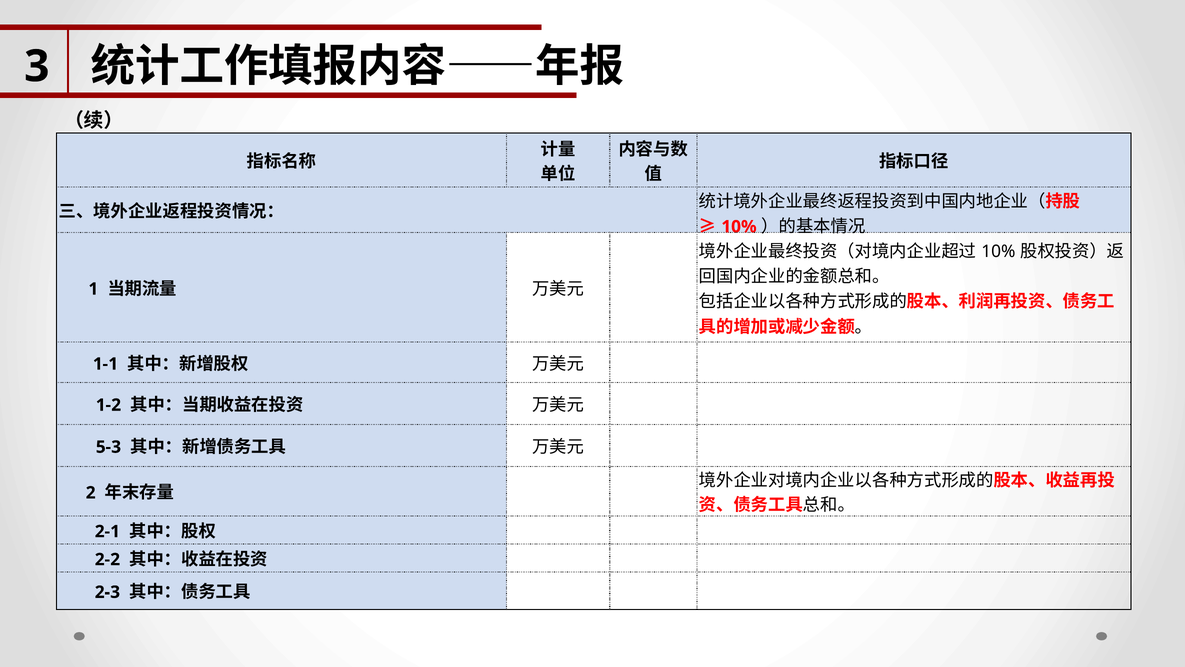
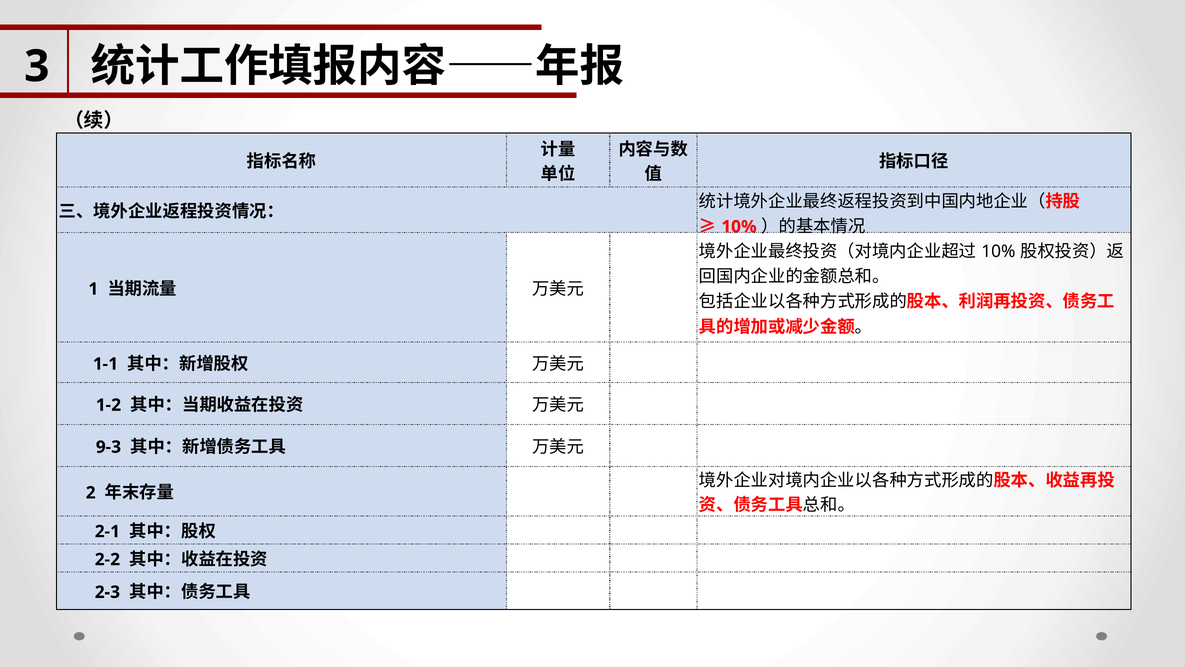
5-3: 5-3 -> 9-3
